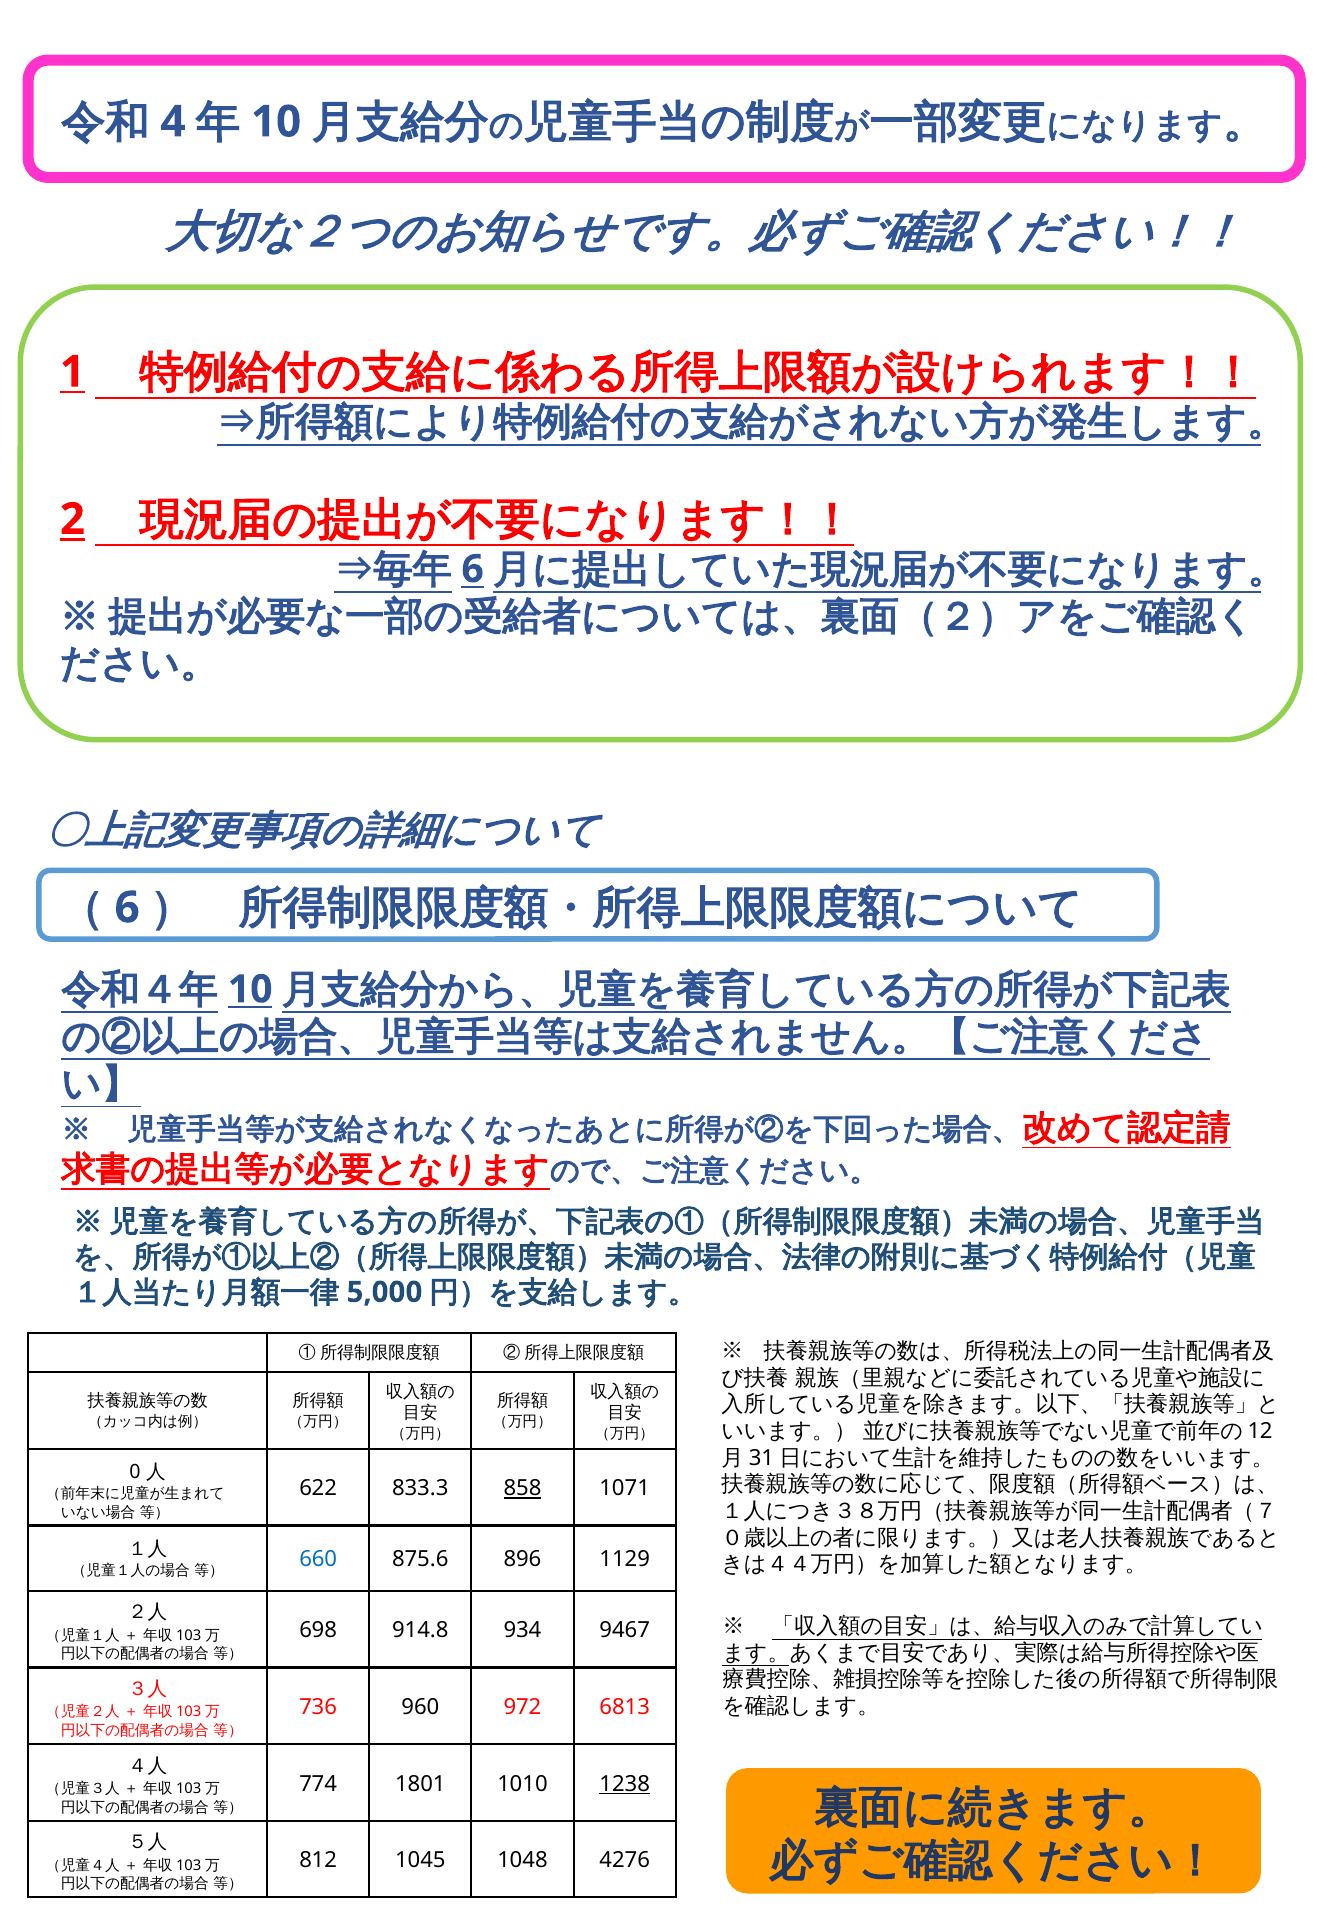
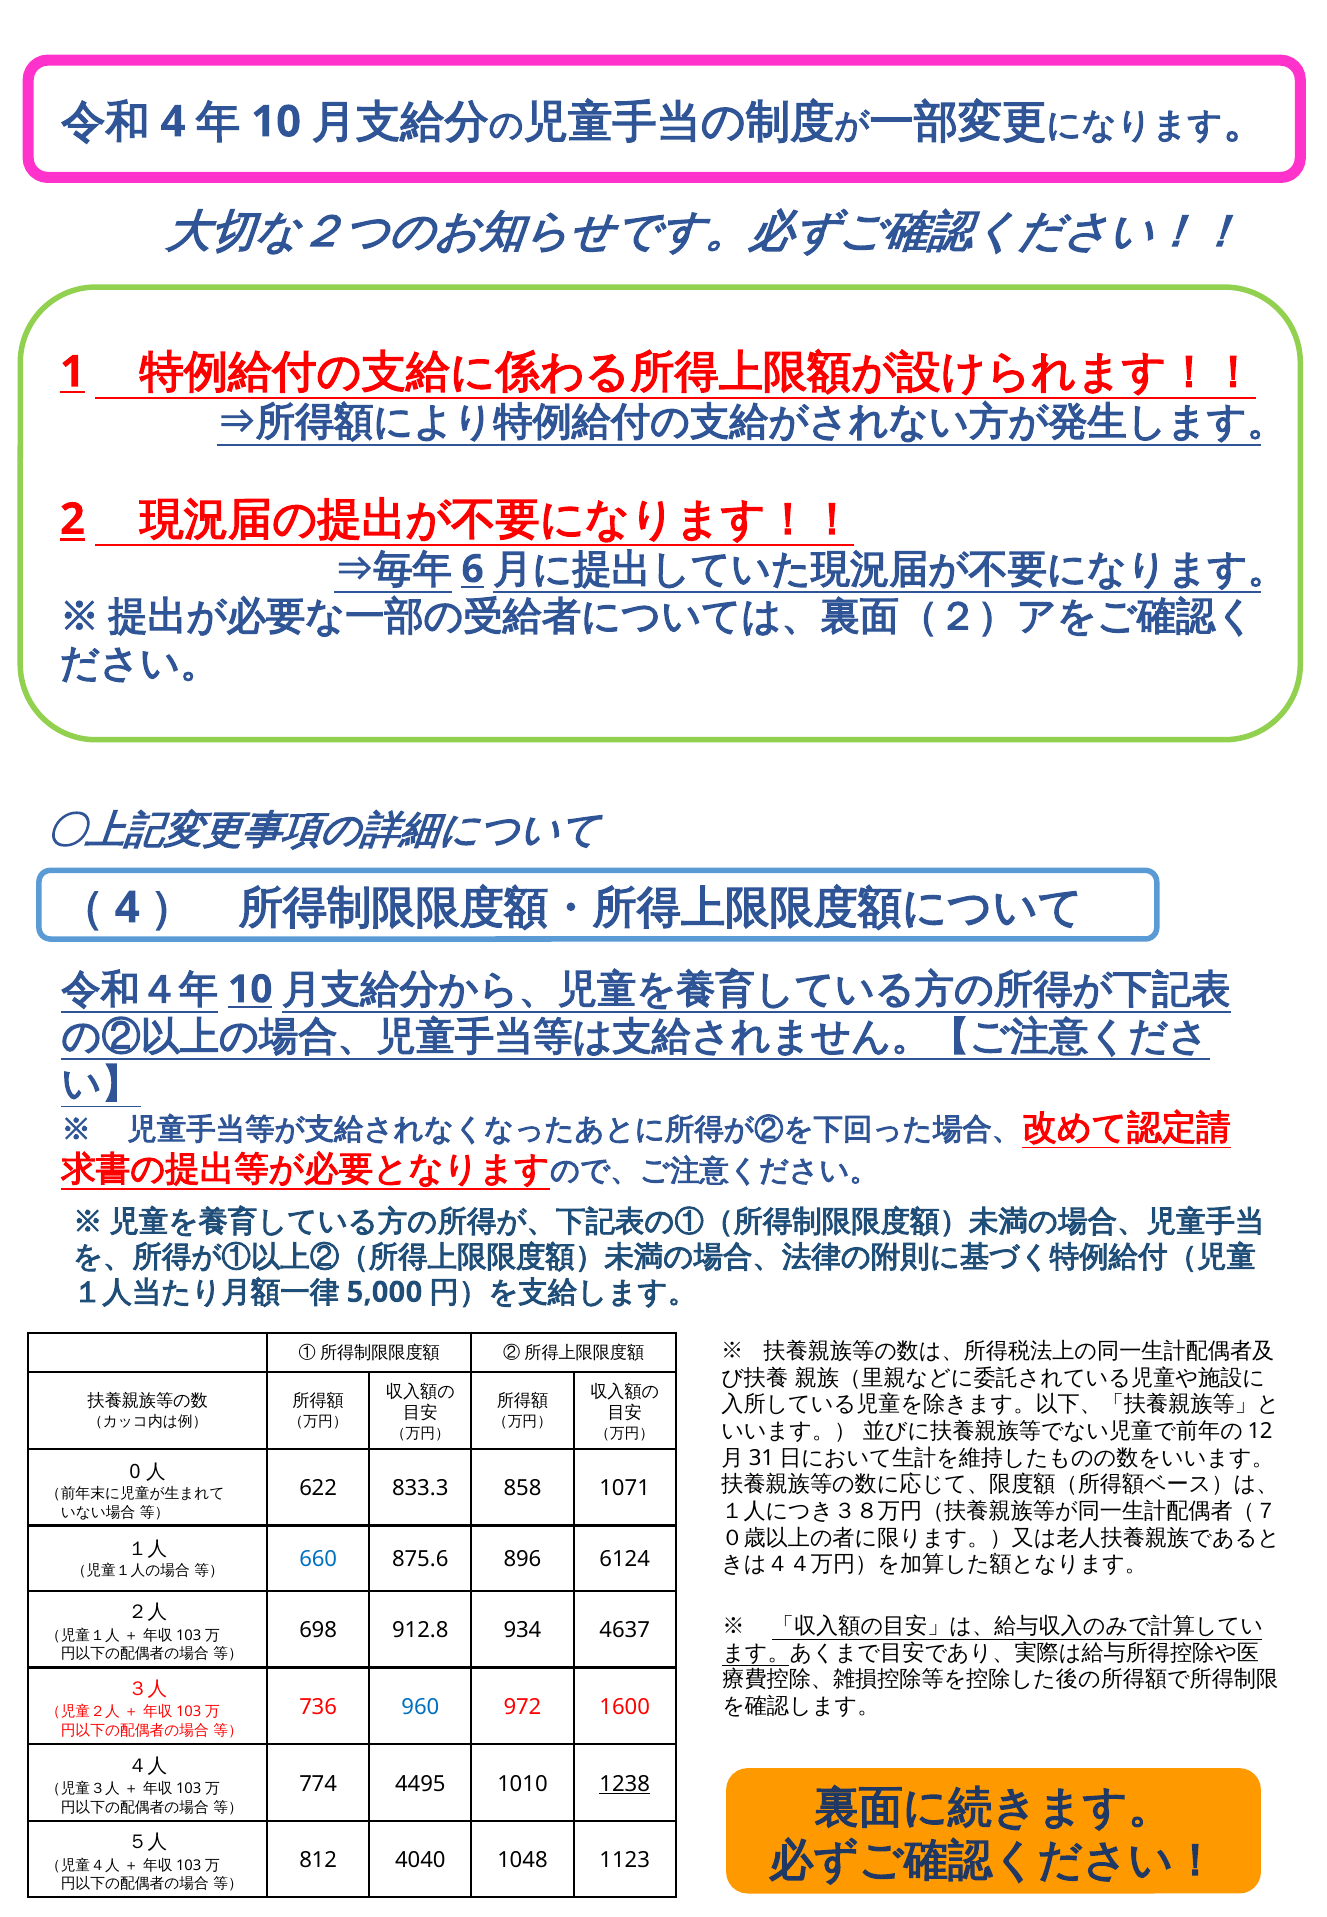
6 at (127, 908): 6 -> 4
858 underline: present -> none
1129: 1129 -> 6124
914.8: 914.8 -> 912.8
9467: 9467 -> 4637
960 colour: black -> blue
6813: 6813 -> 1600
1801: 1801 -> 4495
1045: 1045 -> 4040
4276: 4276 -> 1123
